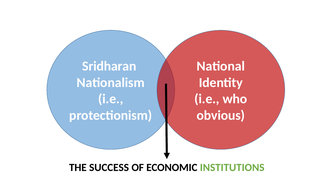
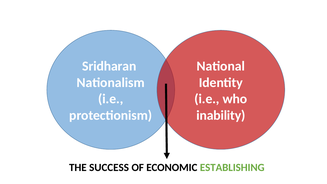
obvious: obvious -> inability
INSTITUTIONS: INSTITUTIONS -> ESTABLISHING
